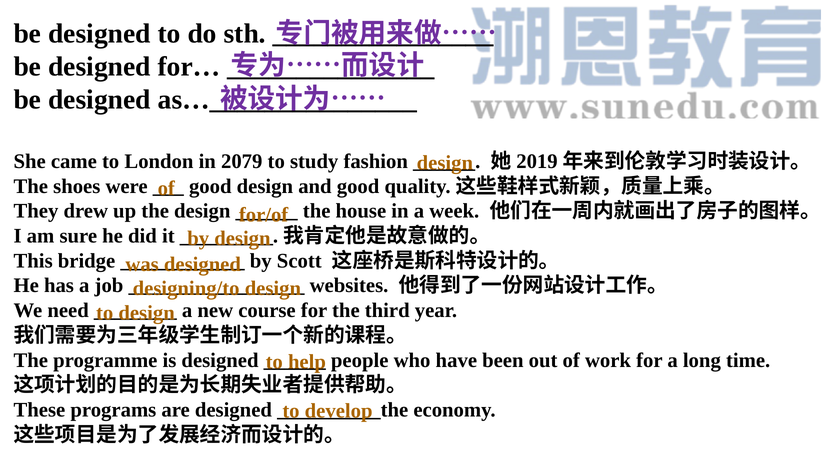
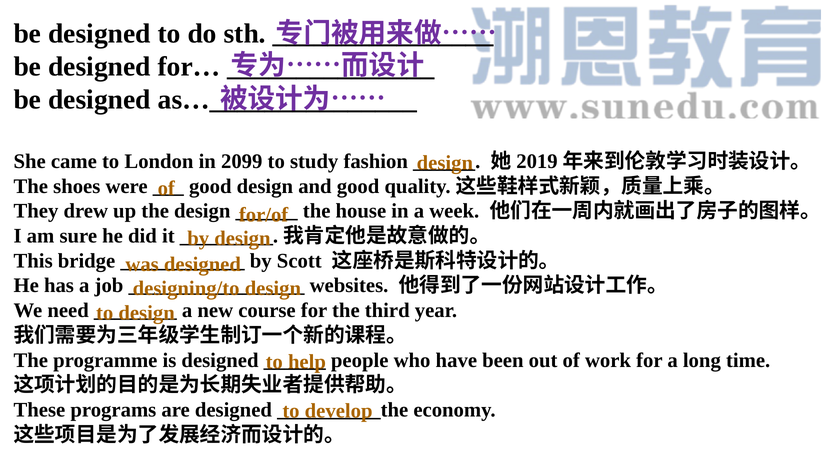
2079: 2079 -> 2099
